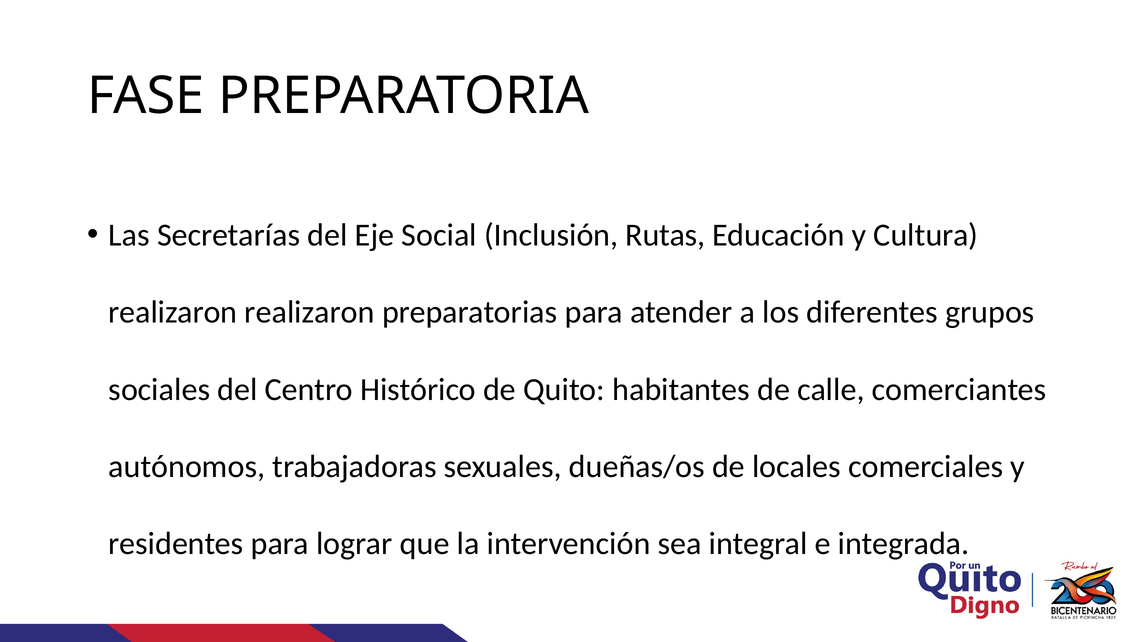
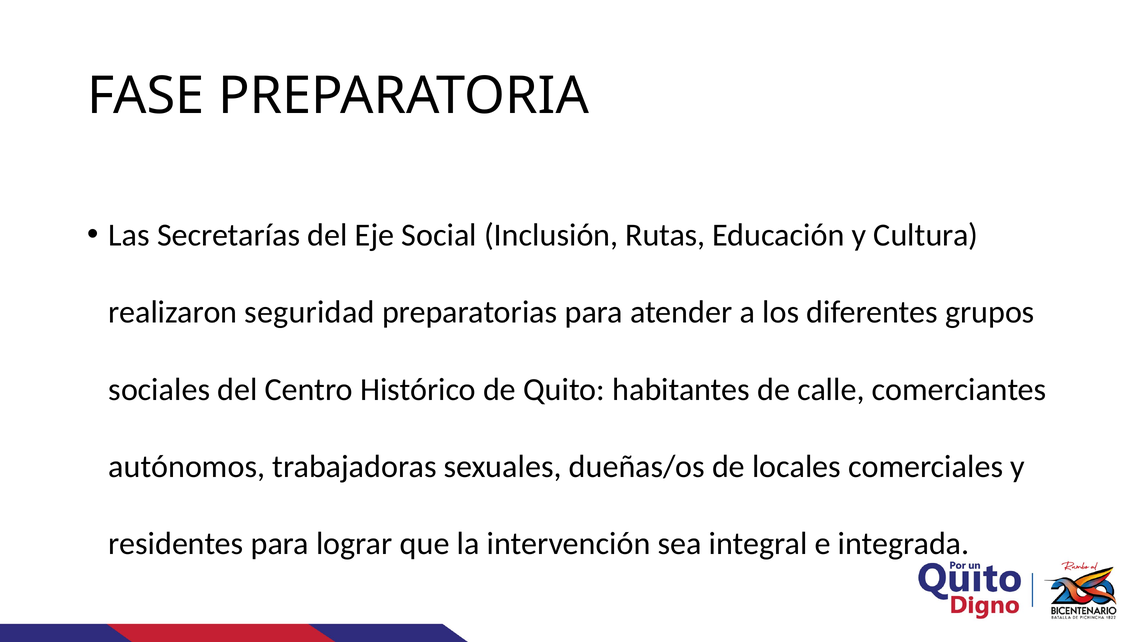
realizaron realizaron: realizaron -> seguridad
